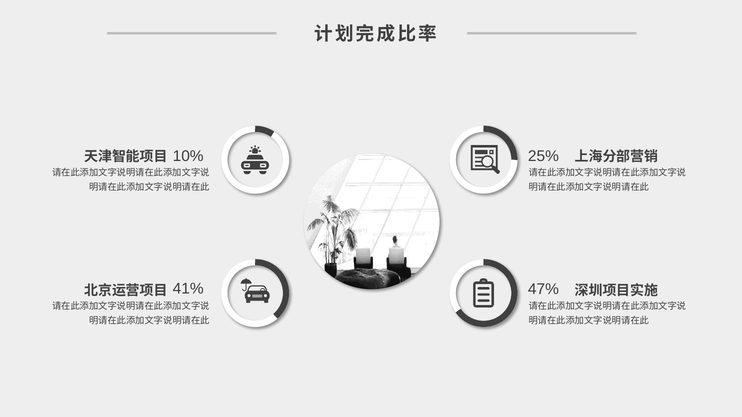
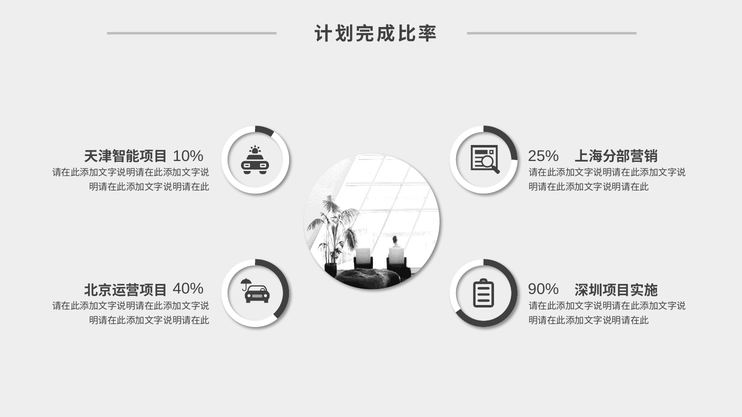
41%: 41% -> 40%
47%: 47% -> 90%
